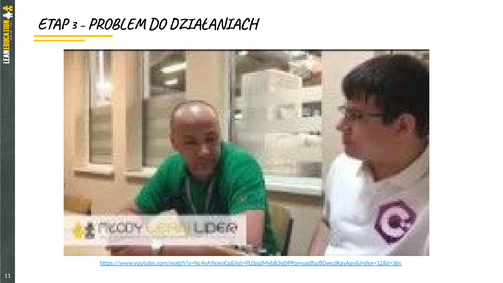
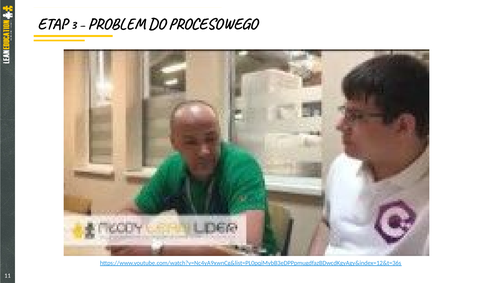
DZIAŁANIACH: DZIAŁANIACH -> PROCESOWEGO
